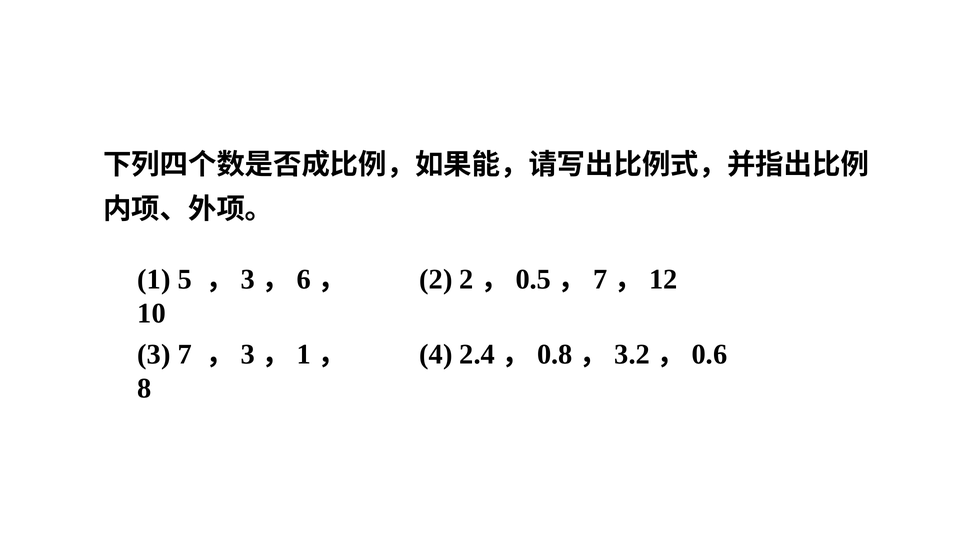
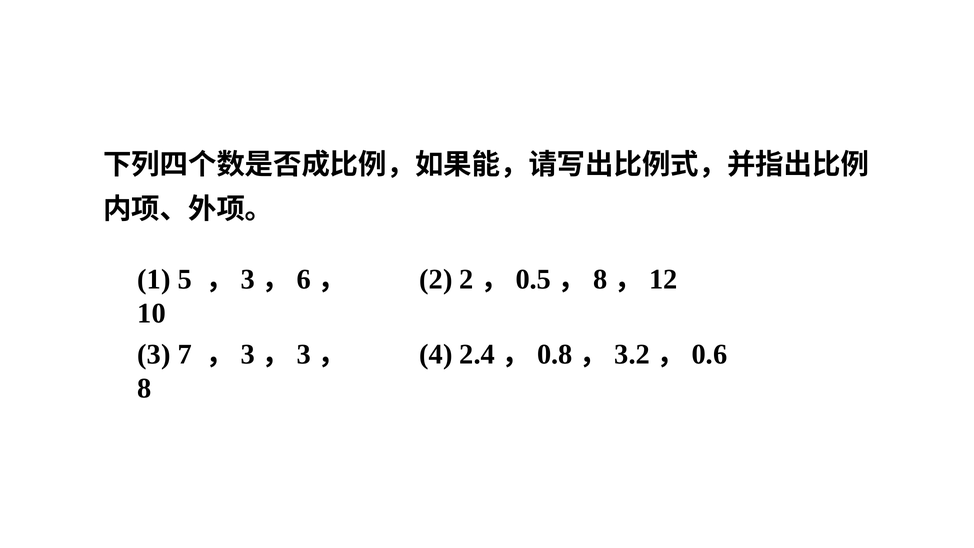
7 at (600, 279): 7 -> 8
1 at (304, 354): 1 -> 3
